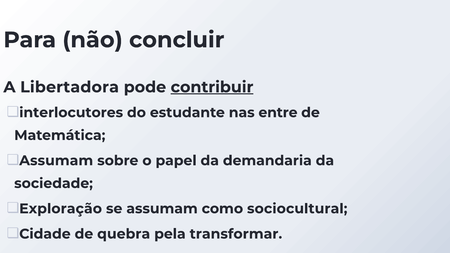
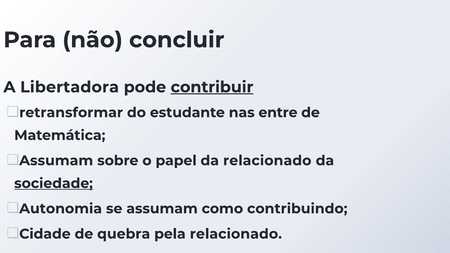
interlocutores: interlocutores -> retransformar
da demandaria: demandaria -> relacionado
sociedade underline: none -> present
Exploração: Exploração -> Autonomia
sociocultural: sociocultural -> contribuindo
pela transformar: transformar -> relacionado
